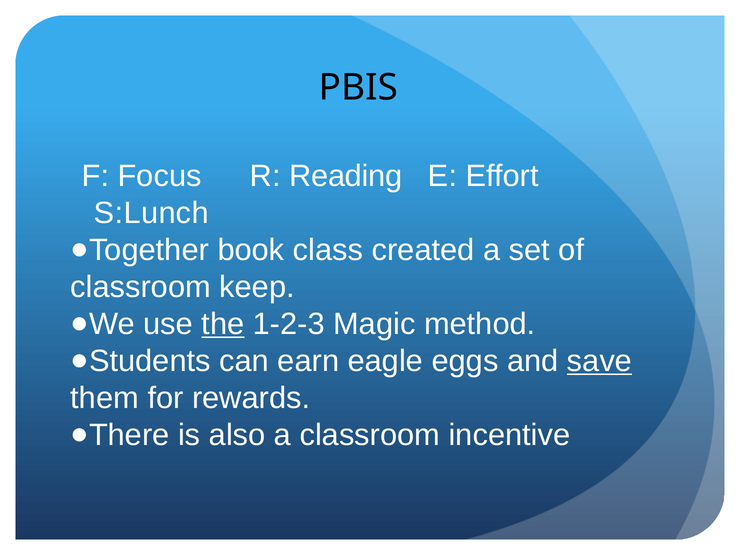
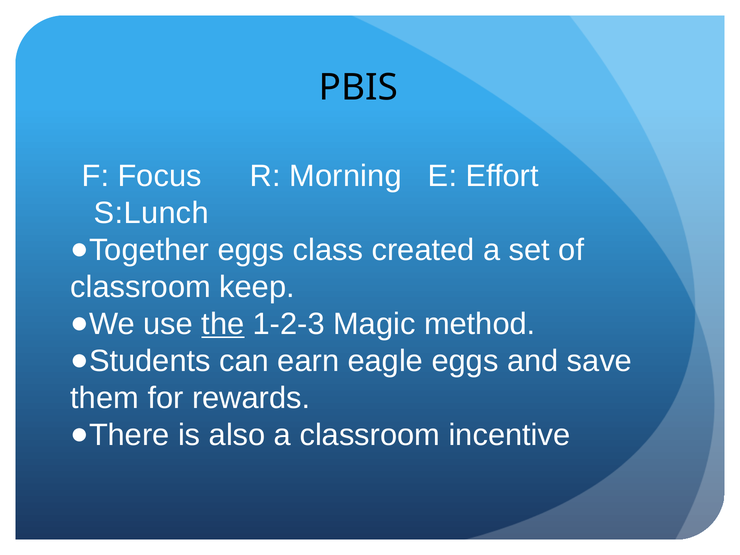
Reading: Reading -> Morning
book at (251, 250): book -> eggs
save underline: present -> none
